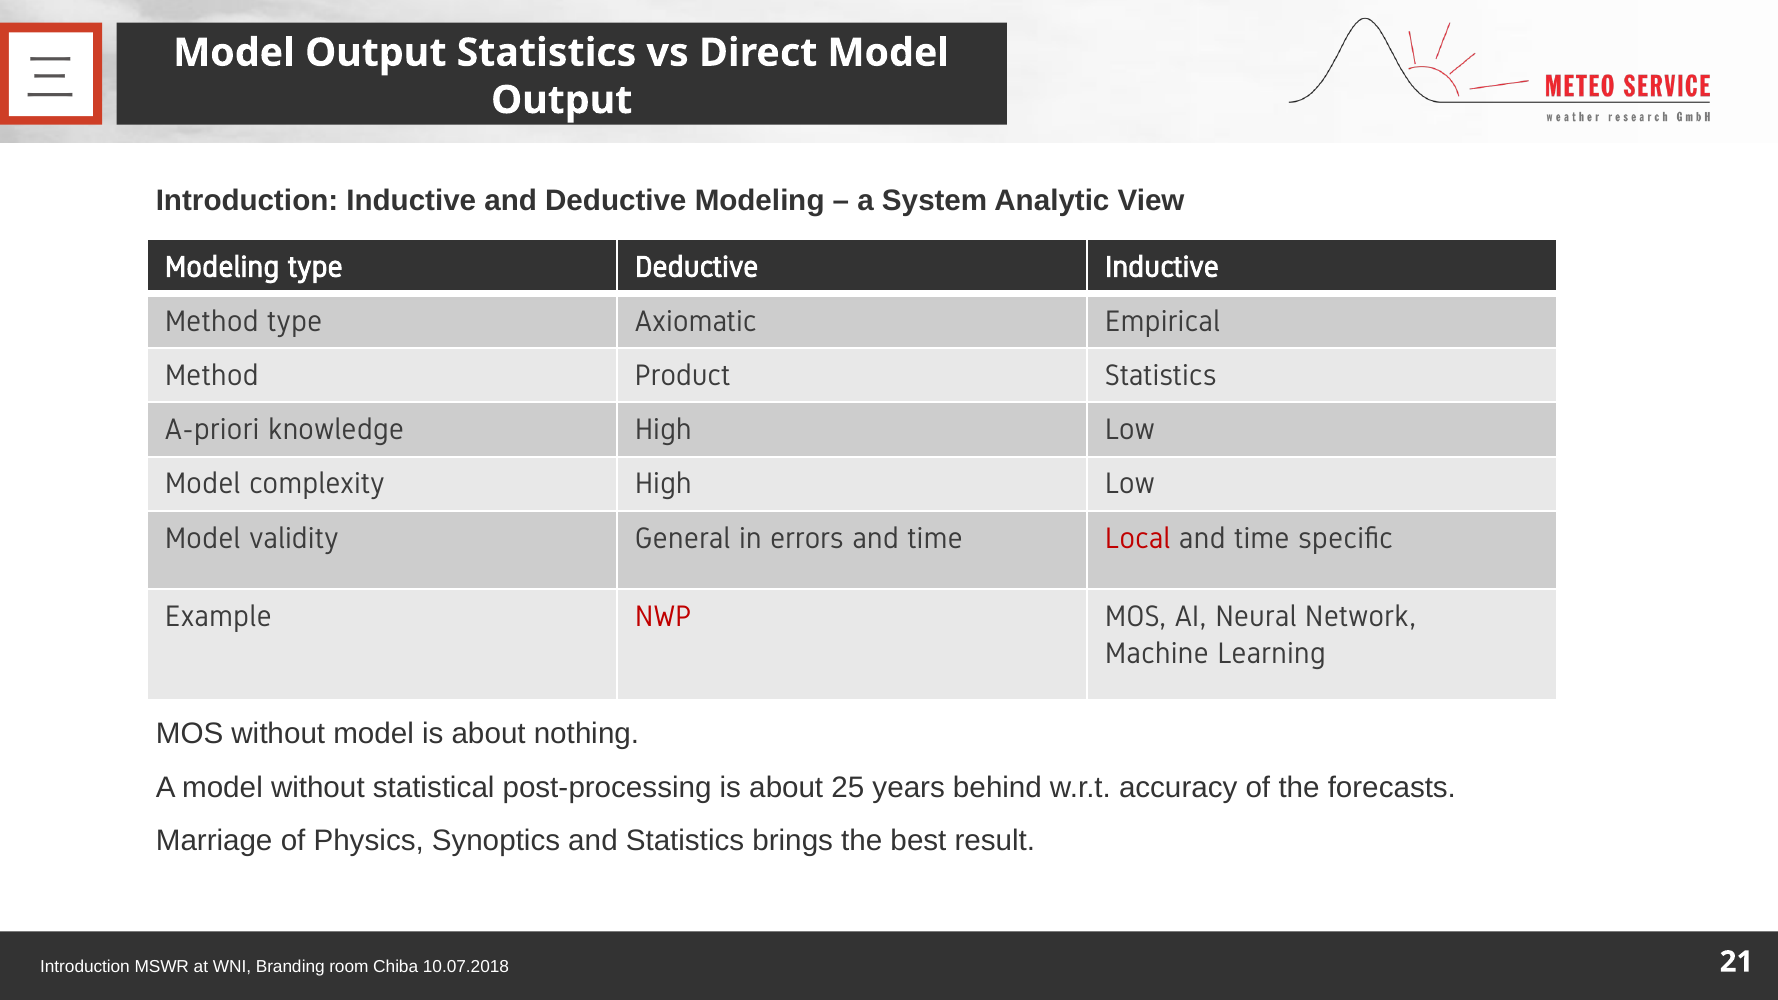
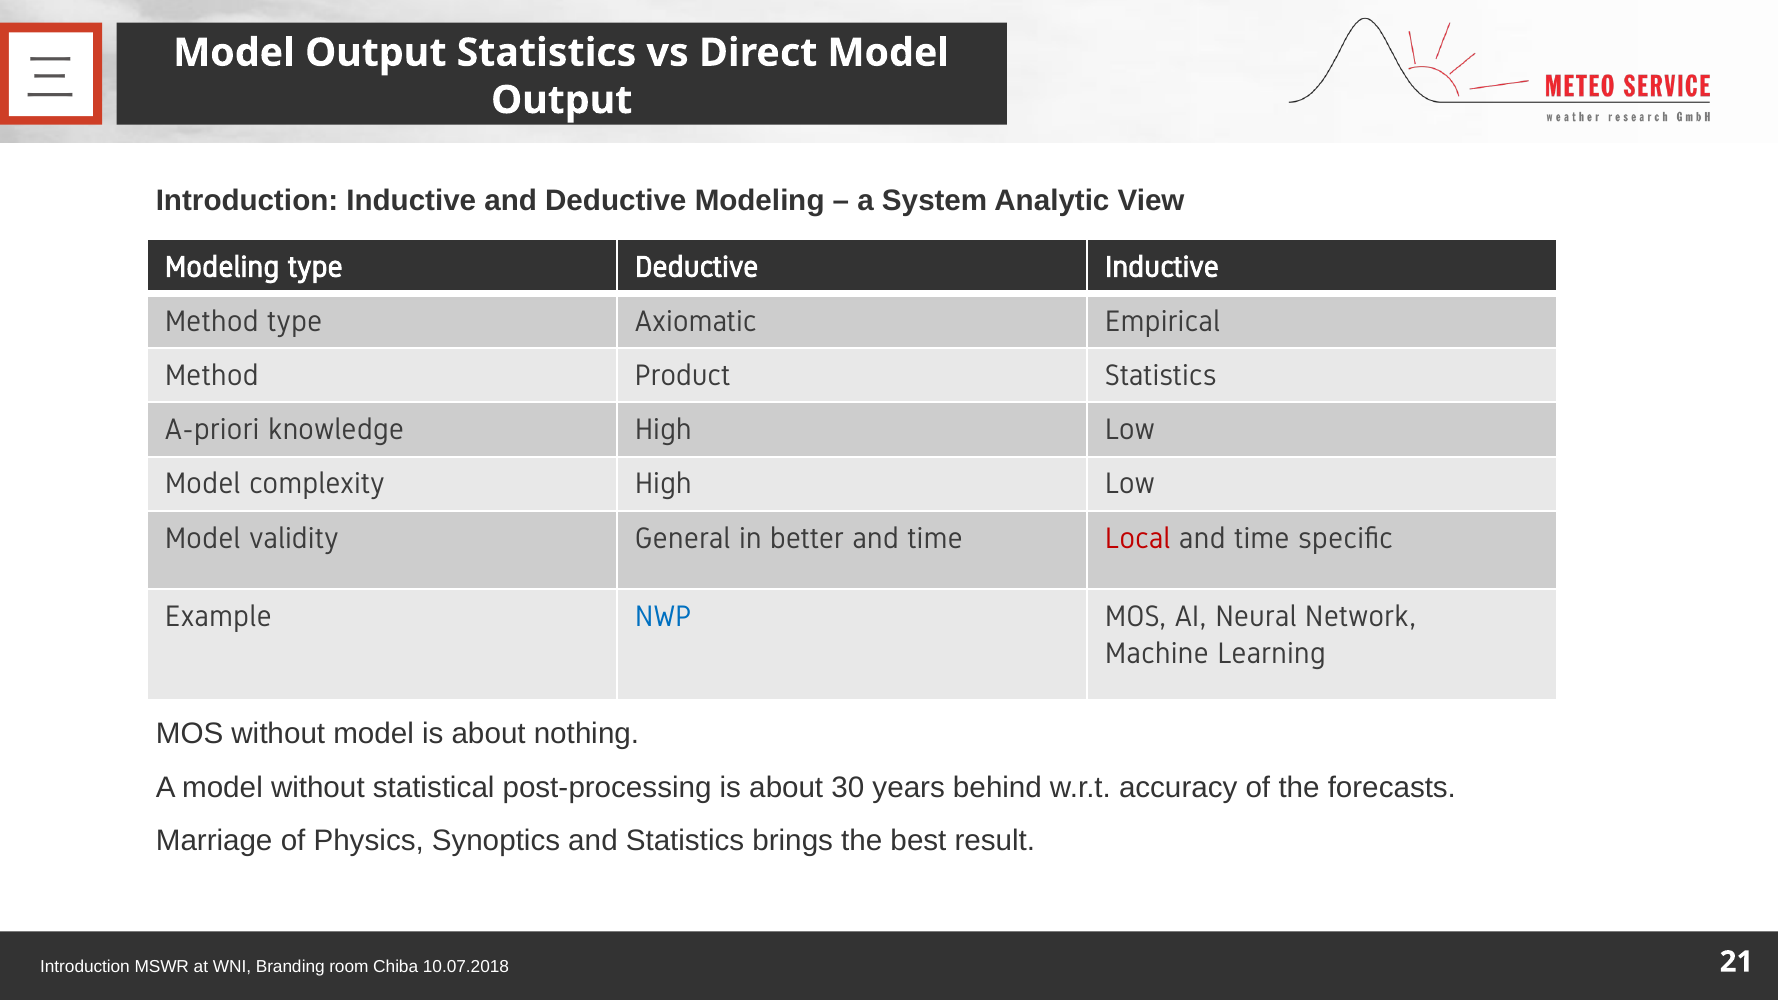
errors: errors -> better
NWP colour: red -> blue
25: 25 -> 30
